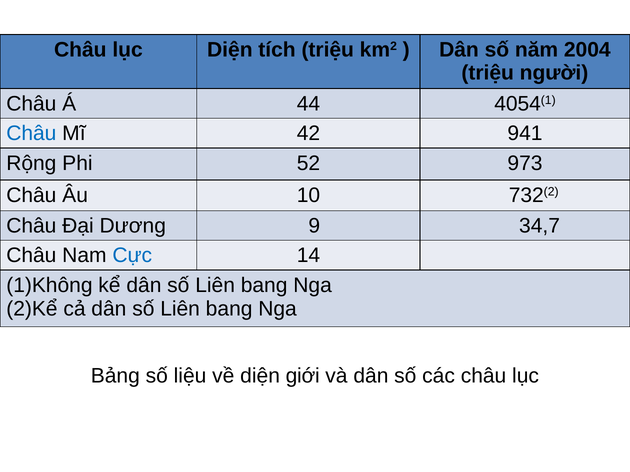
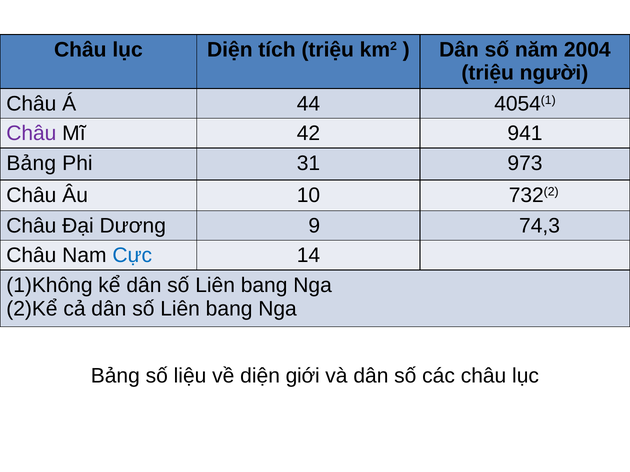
Châu at (31, 134) colour: blue -> purple
Rộng at (31, 163): Rộng -> Bảng
52: 52 -> 31
34,7: 34,7 -> 74,3
